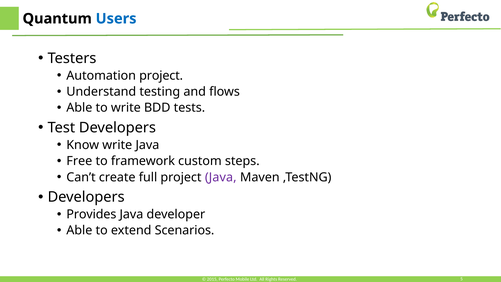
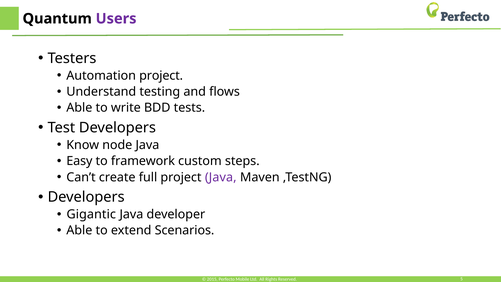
Users colour: blue -> purple
Know write: write -> node
Free: Free -> Easy
Provides: Provides -> Gigantic
